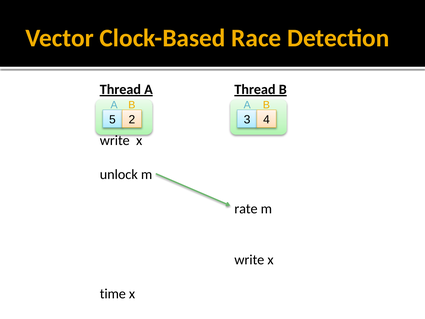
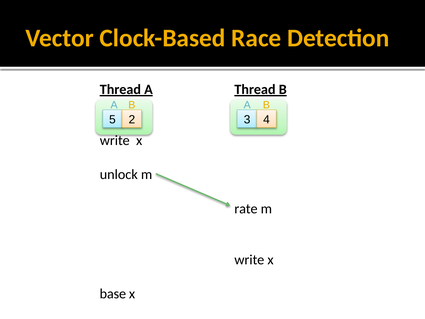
time: time -> base
